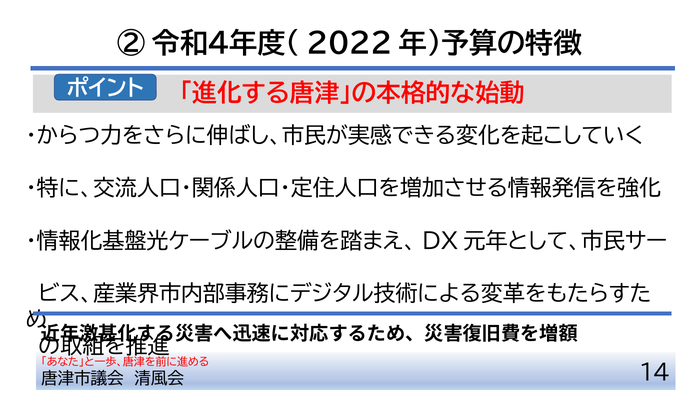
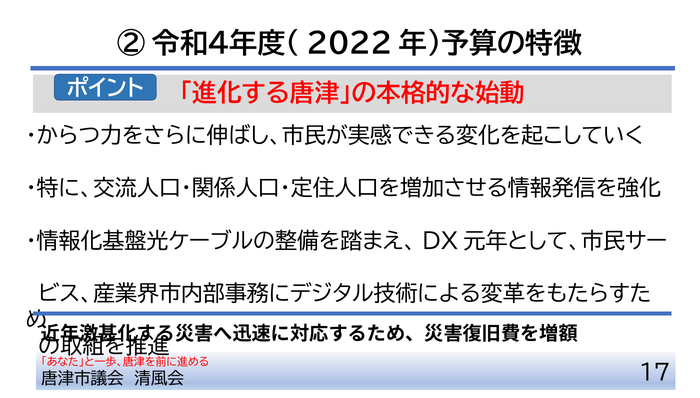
14: 14 -> 17
